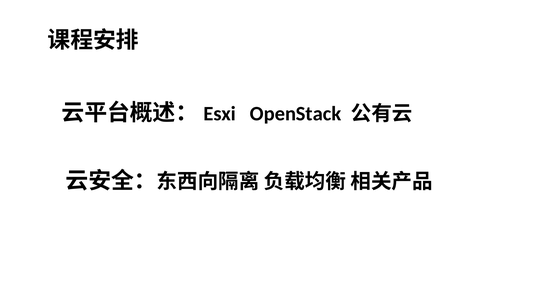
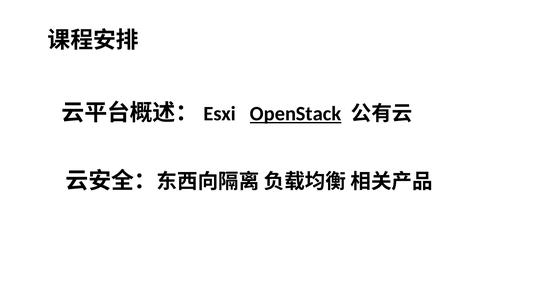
OpenStack underline: none -> present
